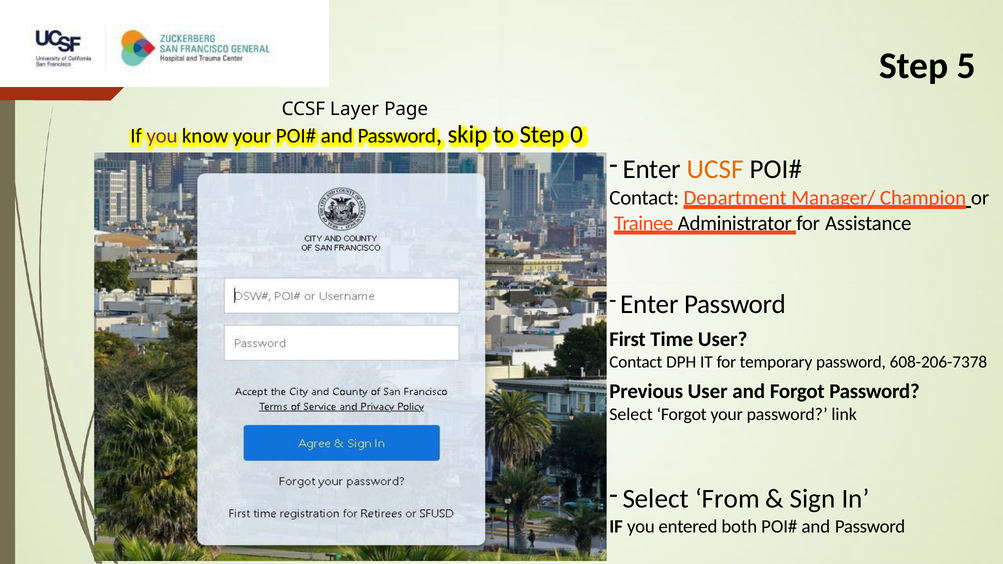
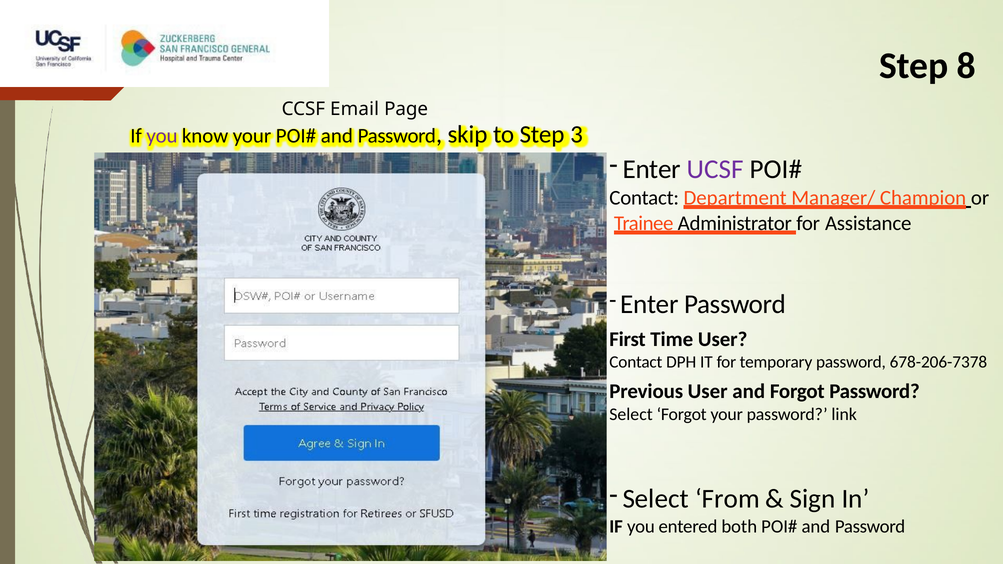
5: 5 -> 8
Layer: Layer -> Email
0: 0 -> 3
UCSF colour: orange -> purple
608-206-7378: 608-206-7378 -> 678-206-7378
